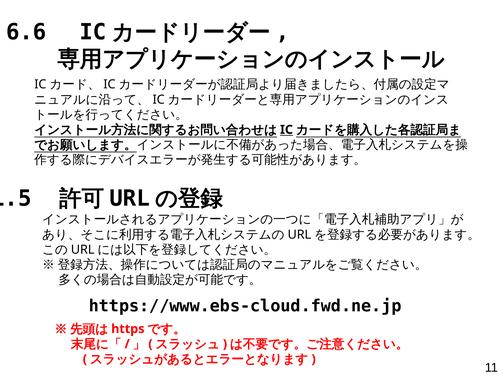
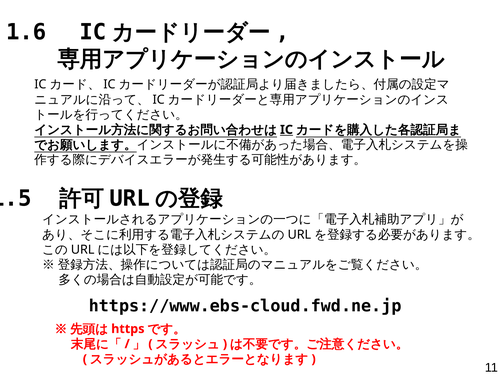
6.6: 6.6 -> 1.6
